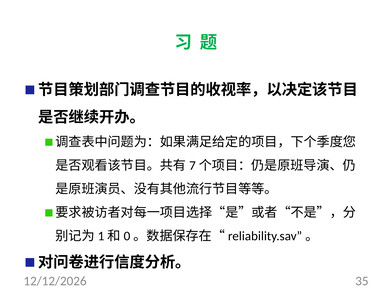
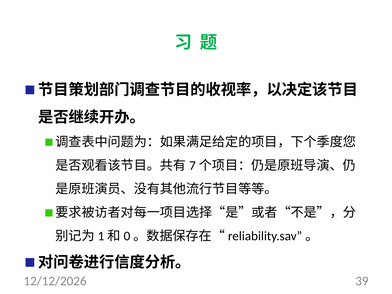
35: 35 -> 39
